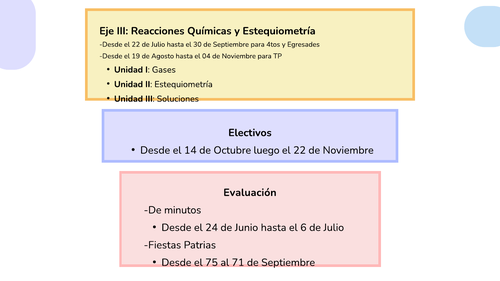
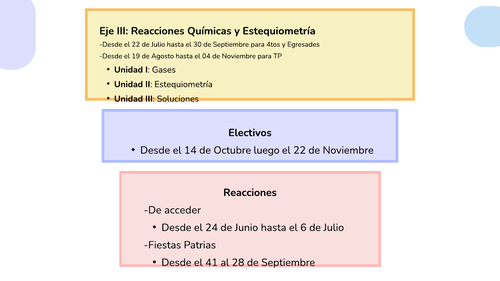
Evaluación at (250, 193): Evaluación -> Reacciones
minutos: minutos -> acceder
75: 75 -> 41
71: 71 -> 28
